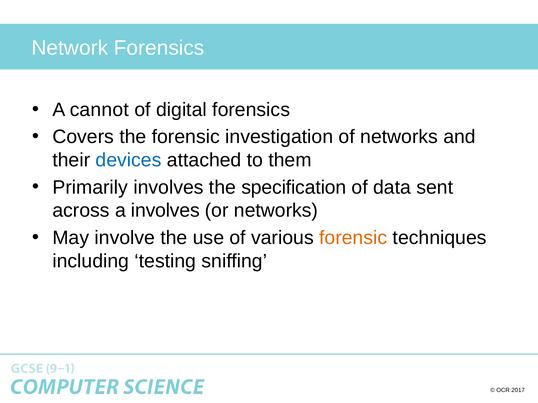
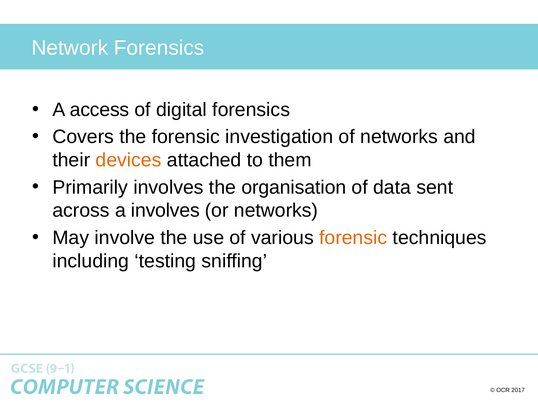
cannot: cannot -> access
devices colour: blue -> orange
specification: specification -> organisation
